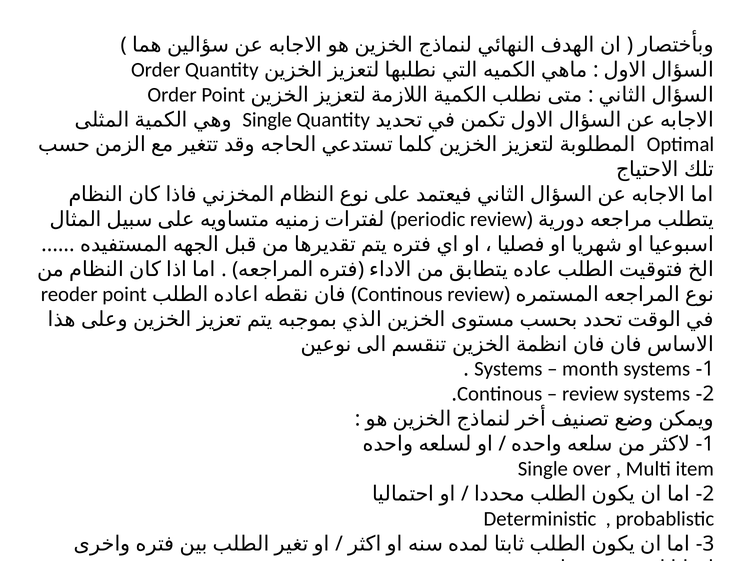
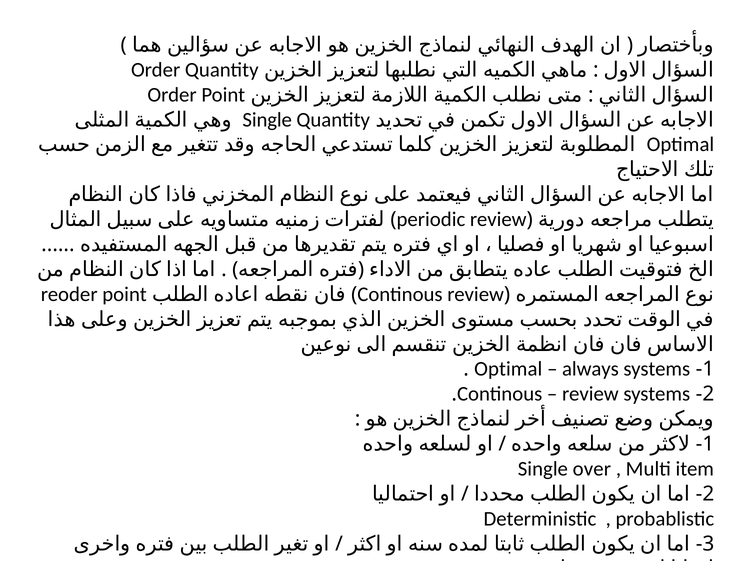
Systems at (508, 369): Systems -> Optimal
month: month -> always
